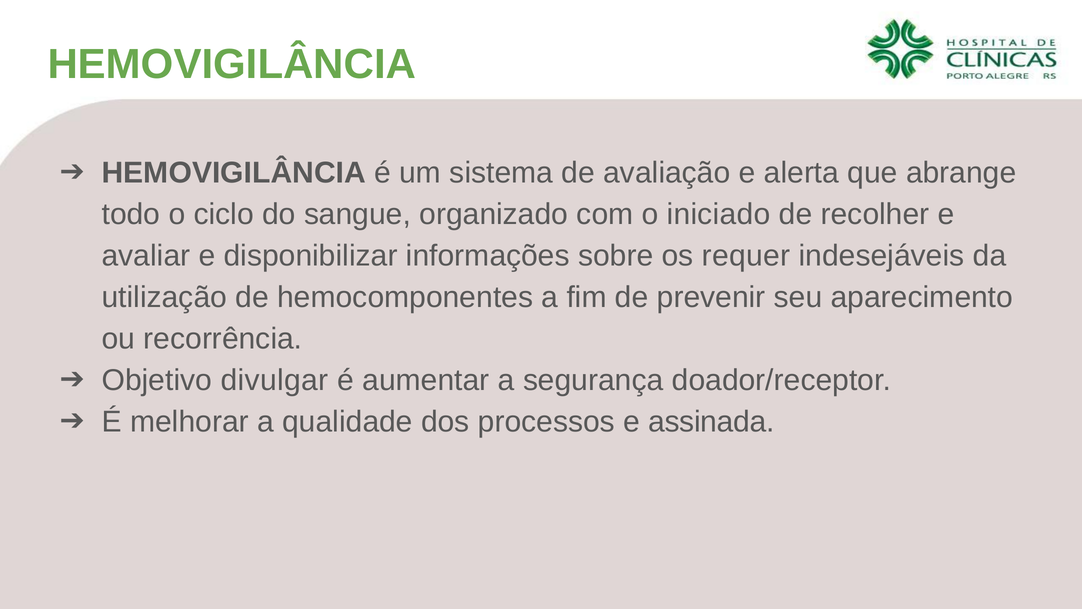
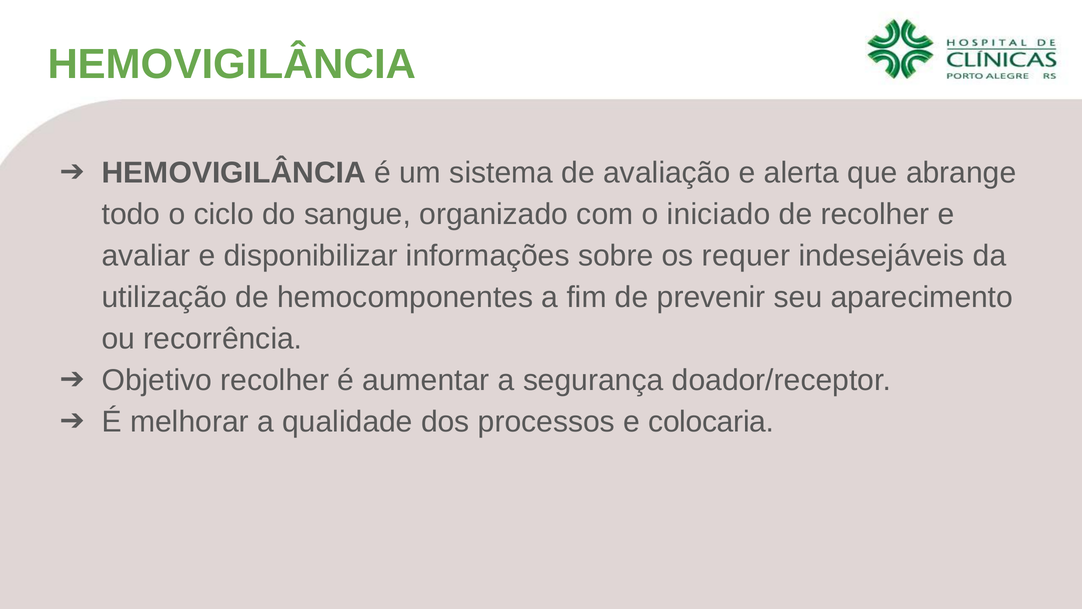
Objetivo divulgar: divulgar -> recolher
assinada: assinada -> colocaria
